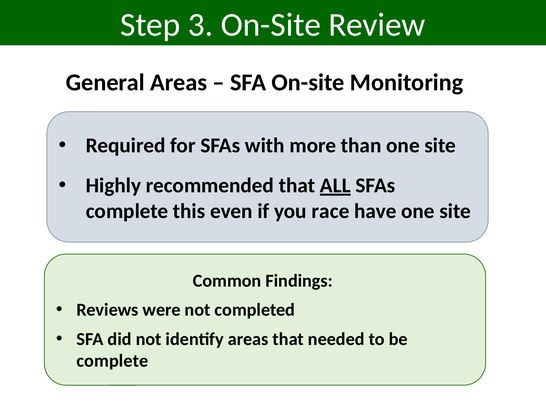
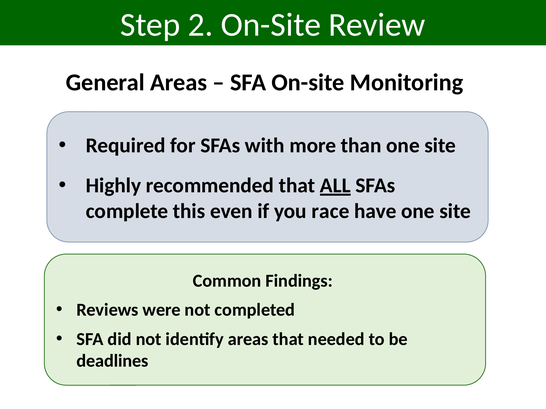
3: 3 -> 2
complete at (112, 361): complete -> deadlines
